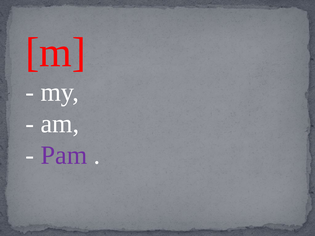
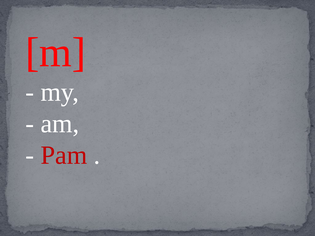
Pam colour: purple -> red
